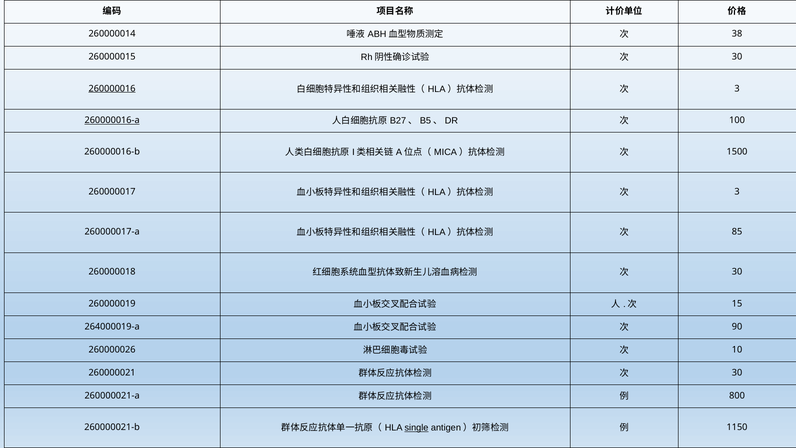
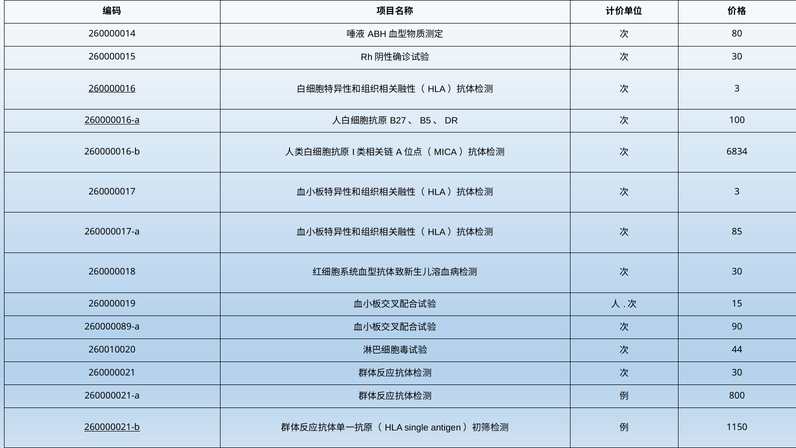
38: 38 -> 80
1500: 1500 -> 6834
264000019-a: 264000019-a -> 260000089-a
260000026: 260000026 -> 260010020
10: 10 -> 44
260000021-b underline: none -> present
single underline: present -> none
